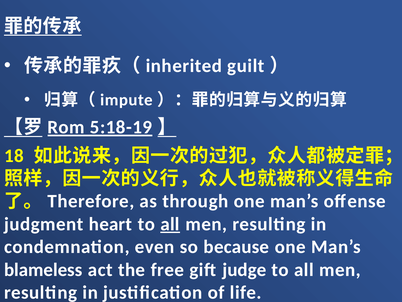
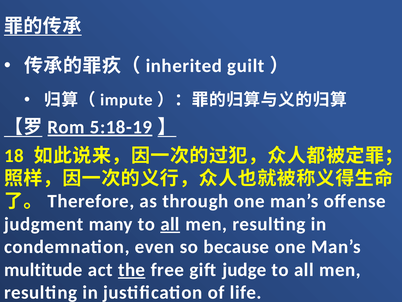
heart: heart -> many
blameless: blameless -> multitude
the underline: none -> present
